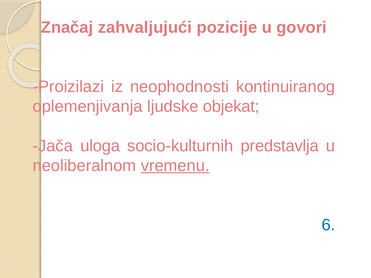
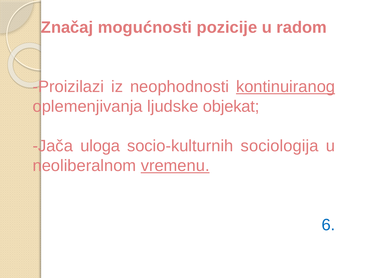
zahvaljujući: zahvaljujući -> mogućnosti
govori: govori -> radom
kontinuiranog underline: none -> present
predstavlja: predstavlja -> sociologija
